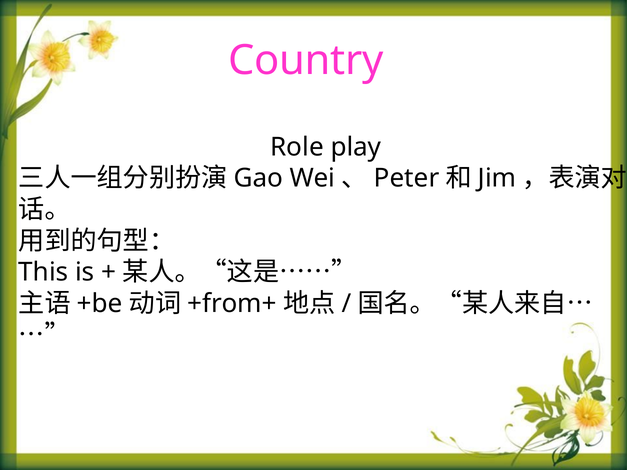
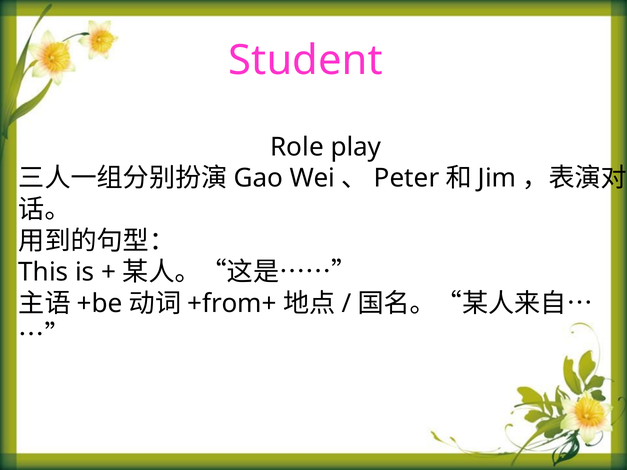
Country: Country -> Student
